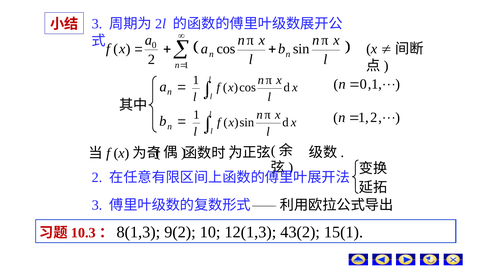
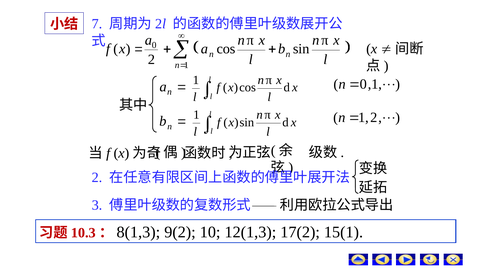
3 at (97, 24): 3 -> 7
43(2: 43(2 -> 17(2
